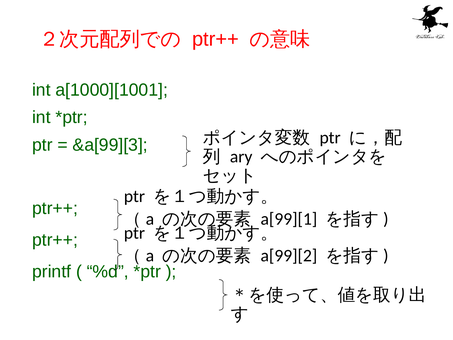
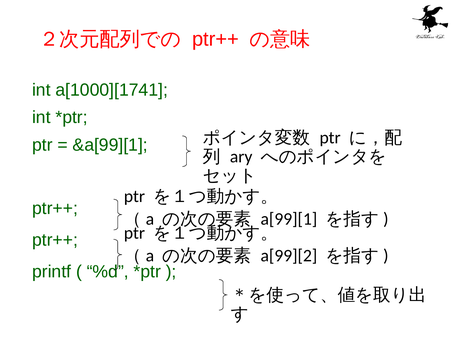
a[1000][1001: a[1000][1001 -> a[1000][1741
&a[99][3: &a[99][3 -> &a[99][1
